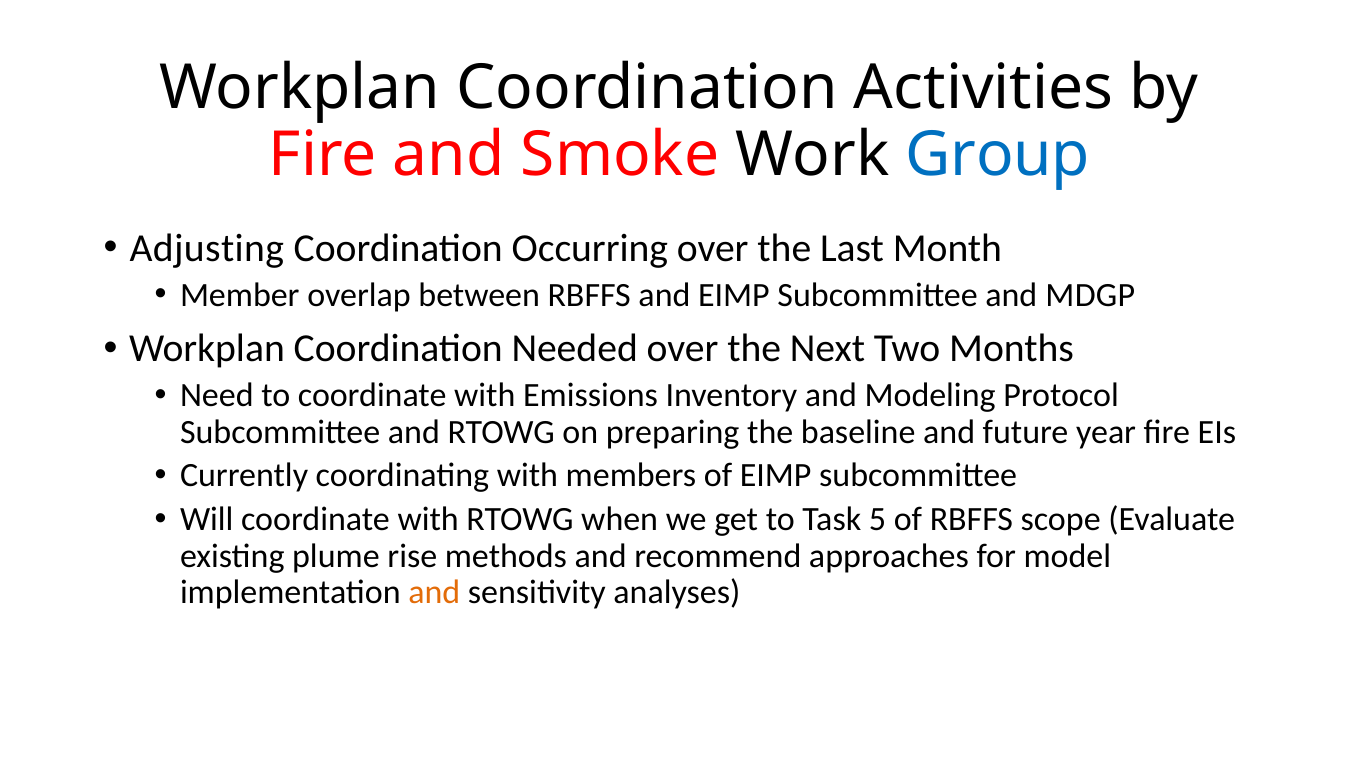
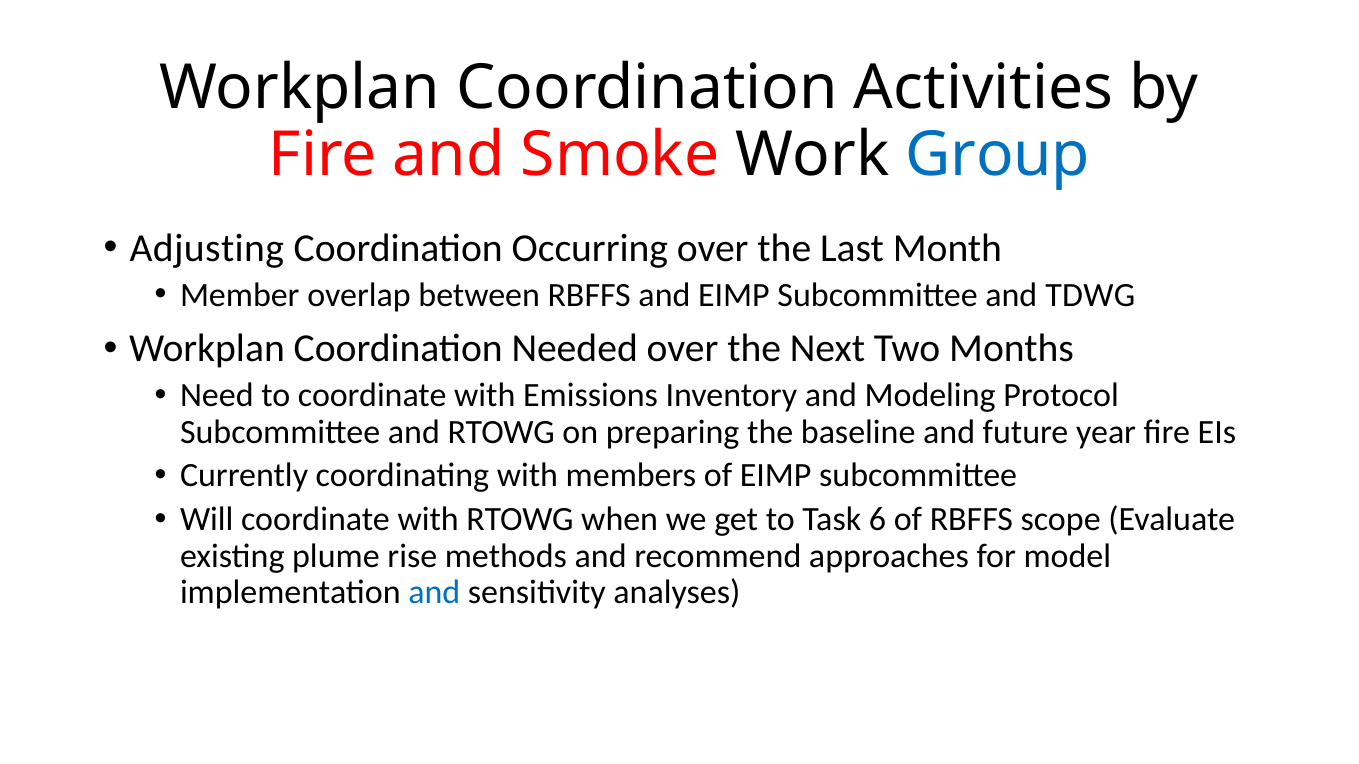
MDGP: MDGP -> TDWG
5: 5 -> 6
and at (434, 593) colour: orange -> blue
